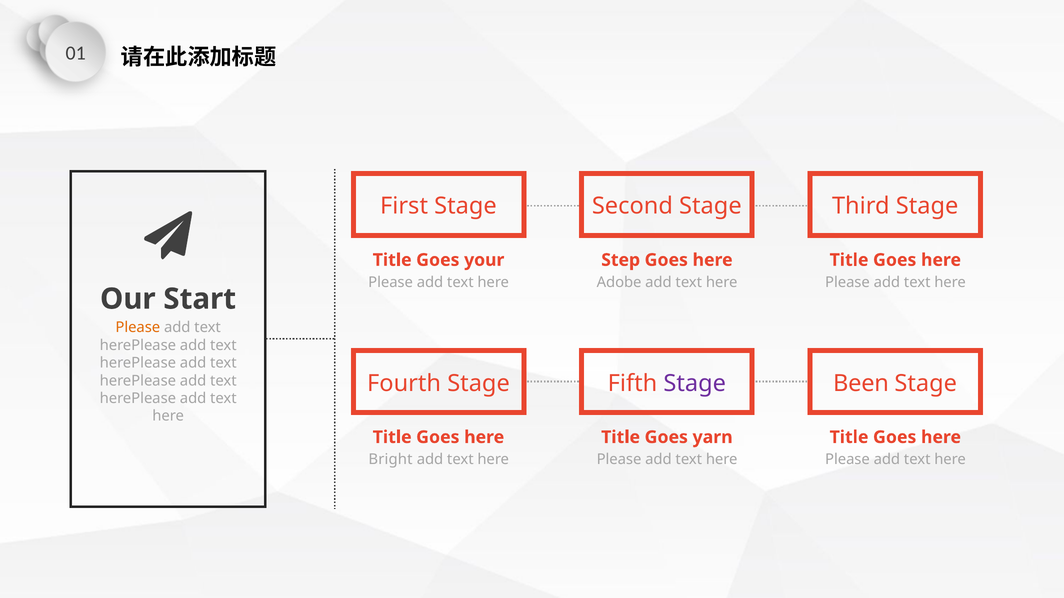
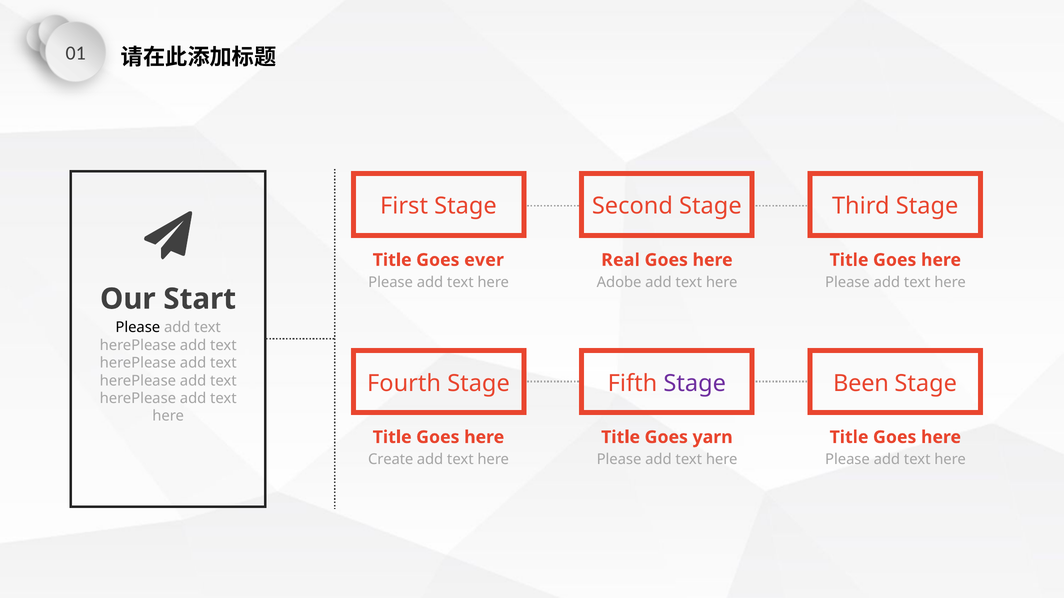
your: your -> ever
Step: Step -> Real
Please at (138, 328) colour: orange -> black
Bright: Bright -> Create
